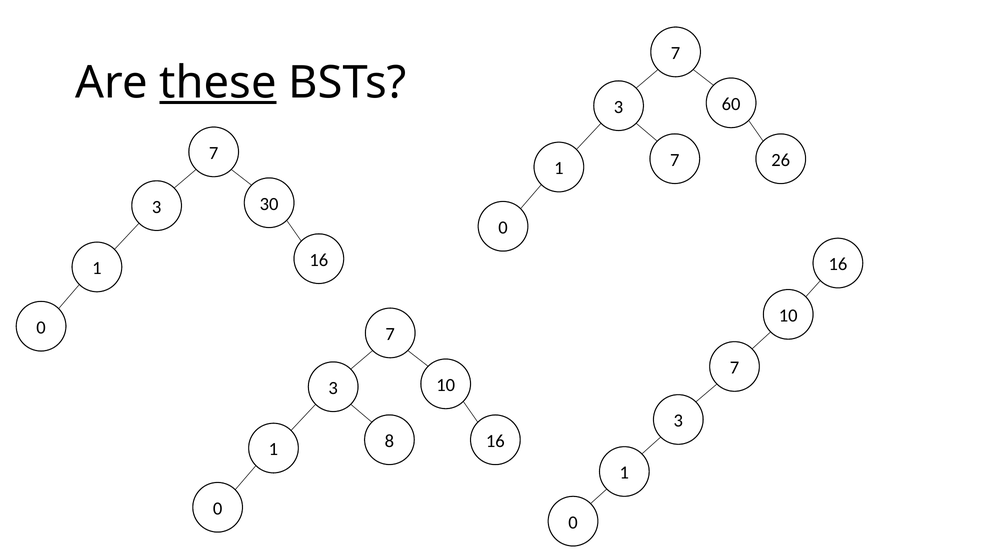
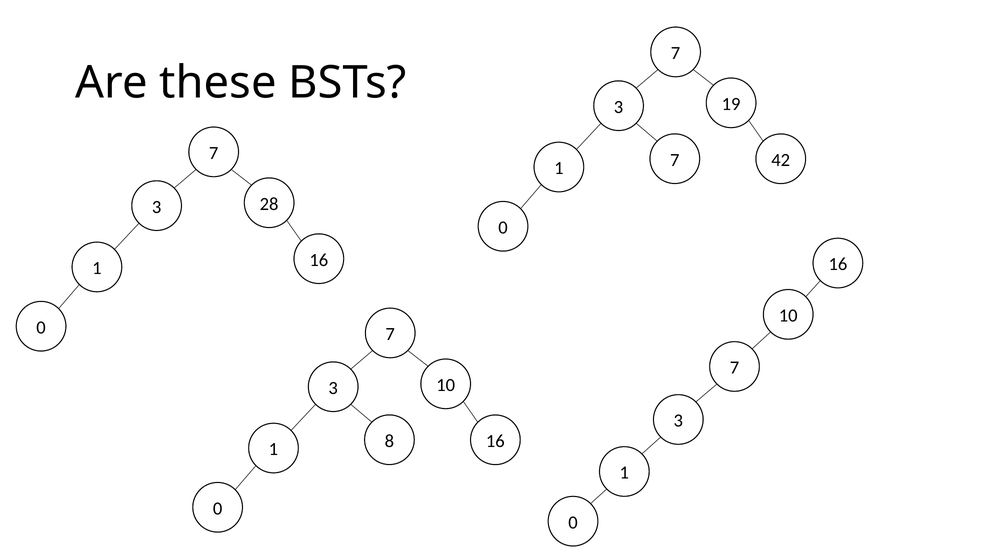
these underline: present -> none
60: 60 -> 19
26: 26 -> 42
30: 30 -> 28
